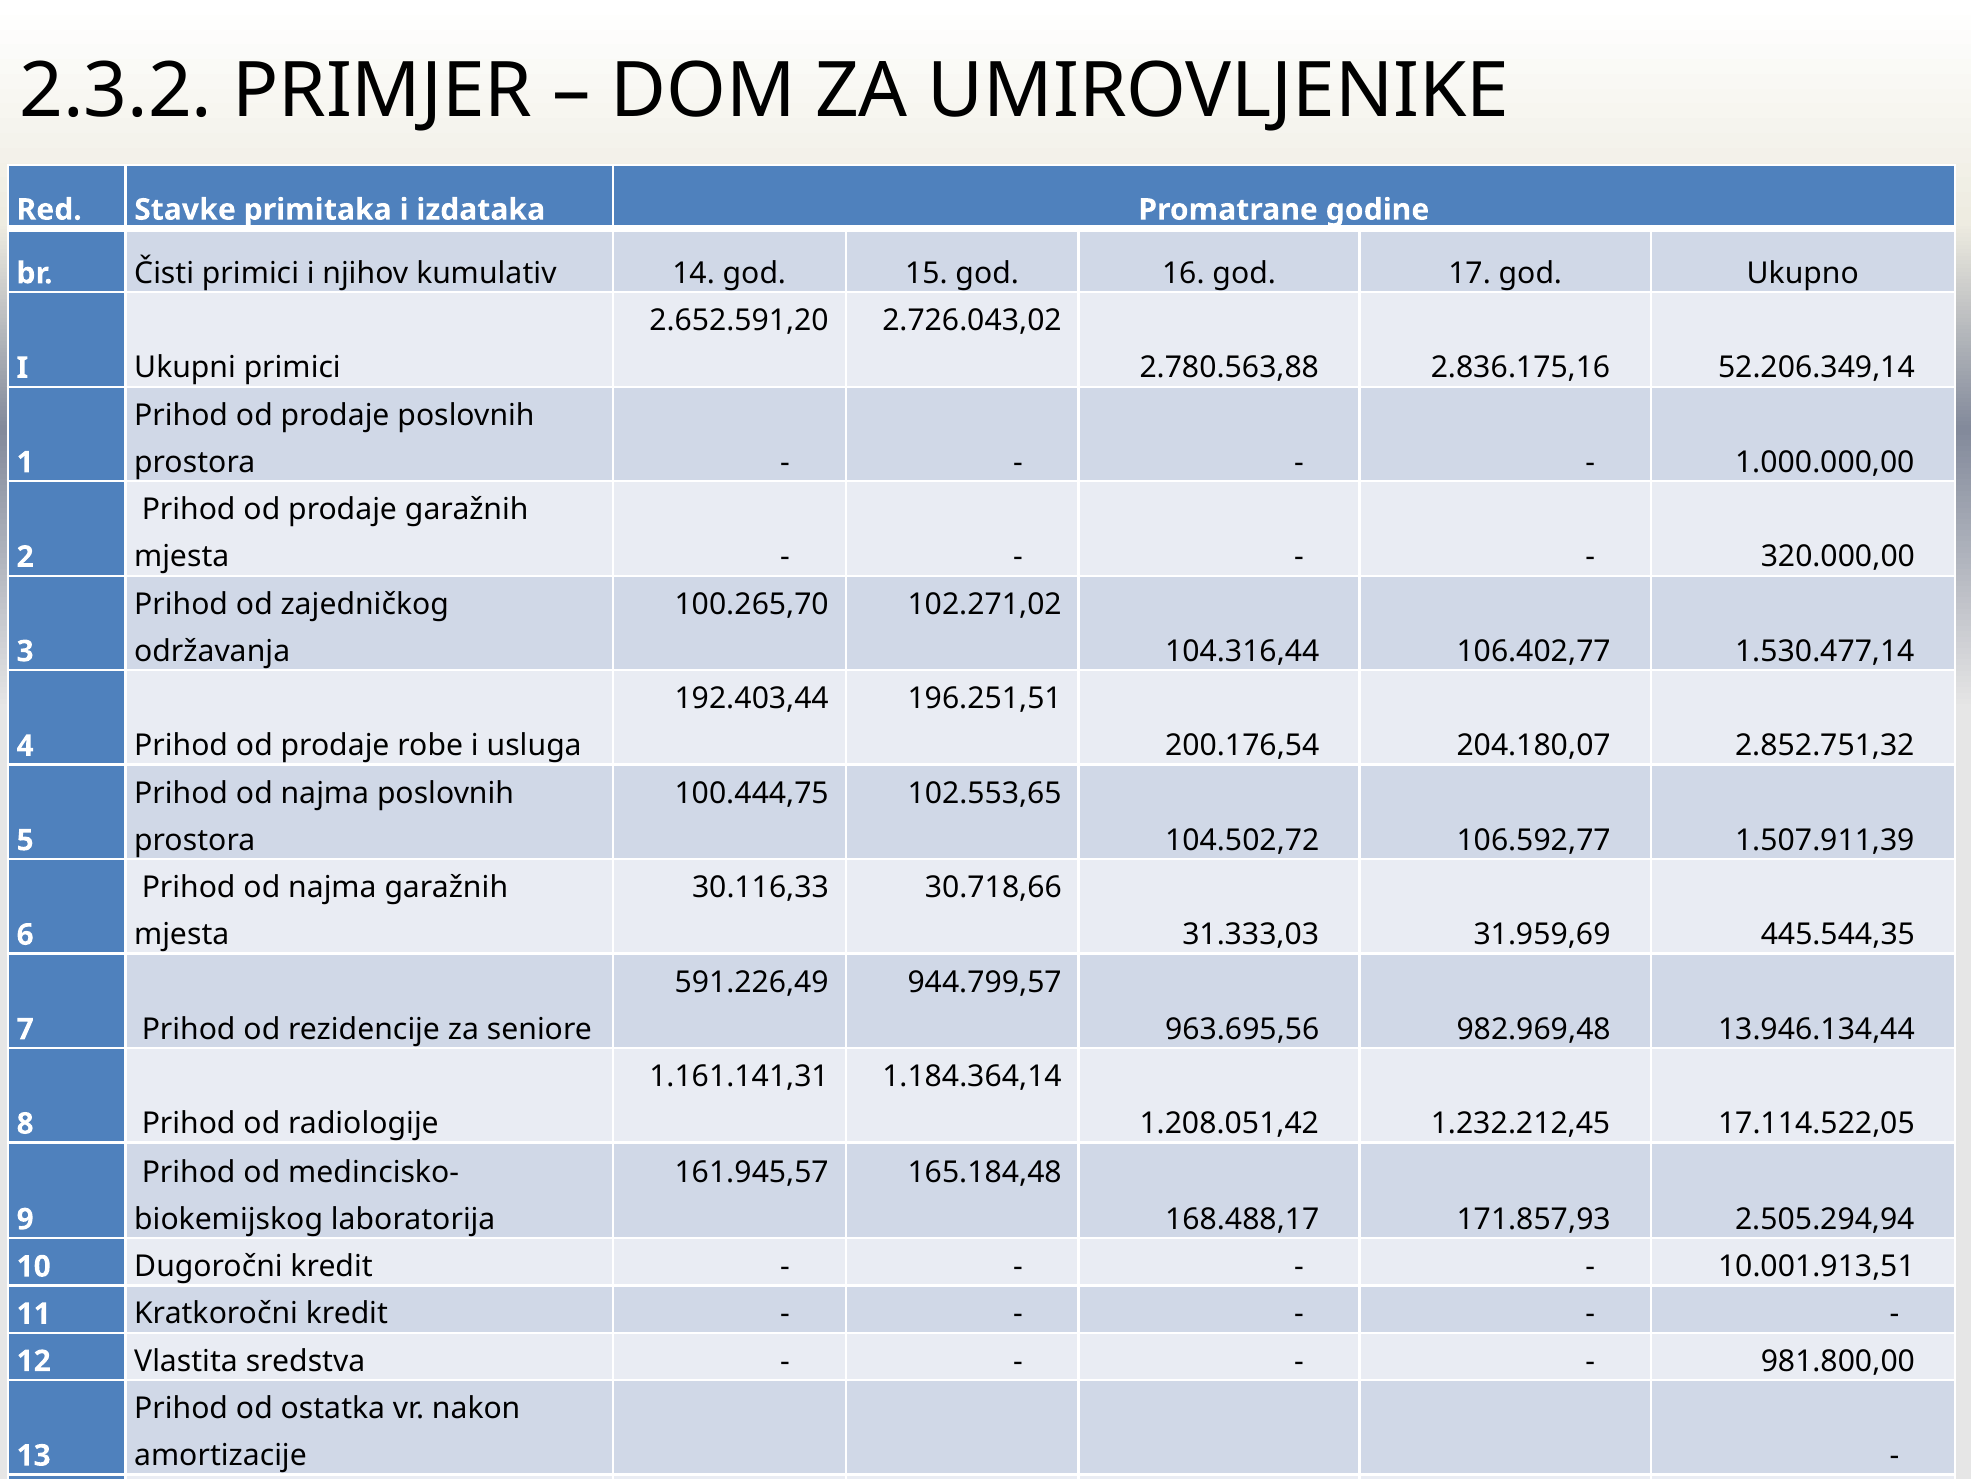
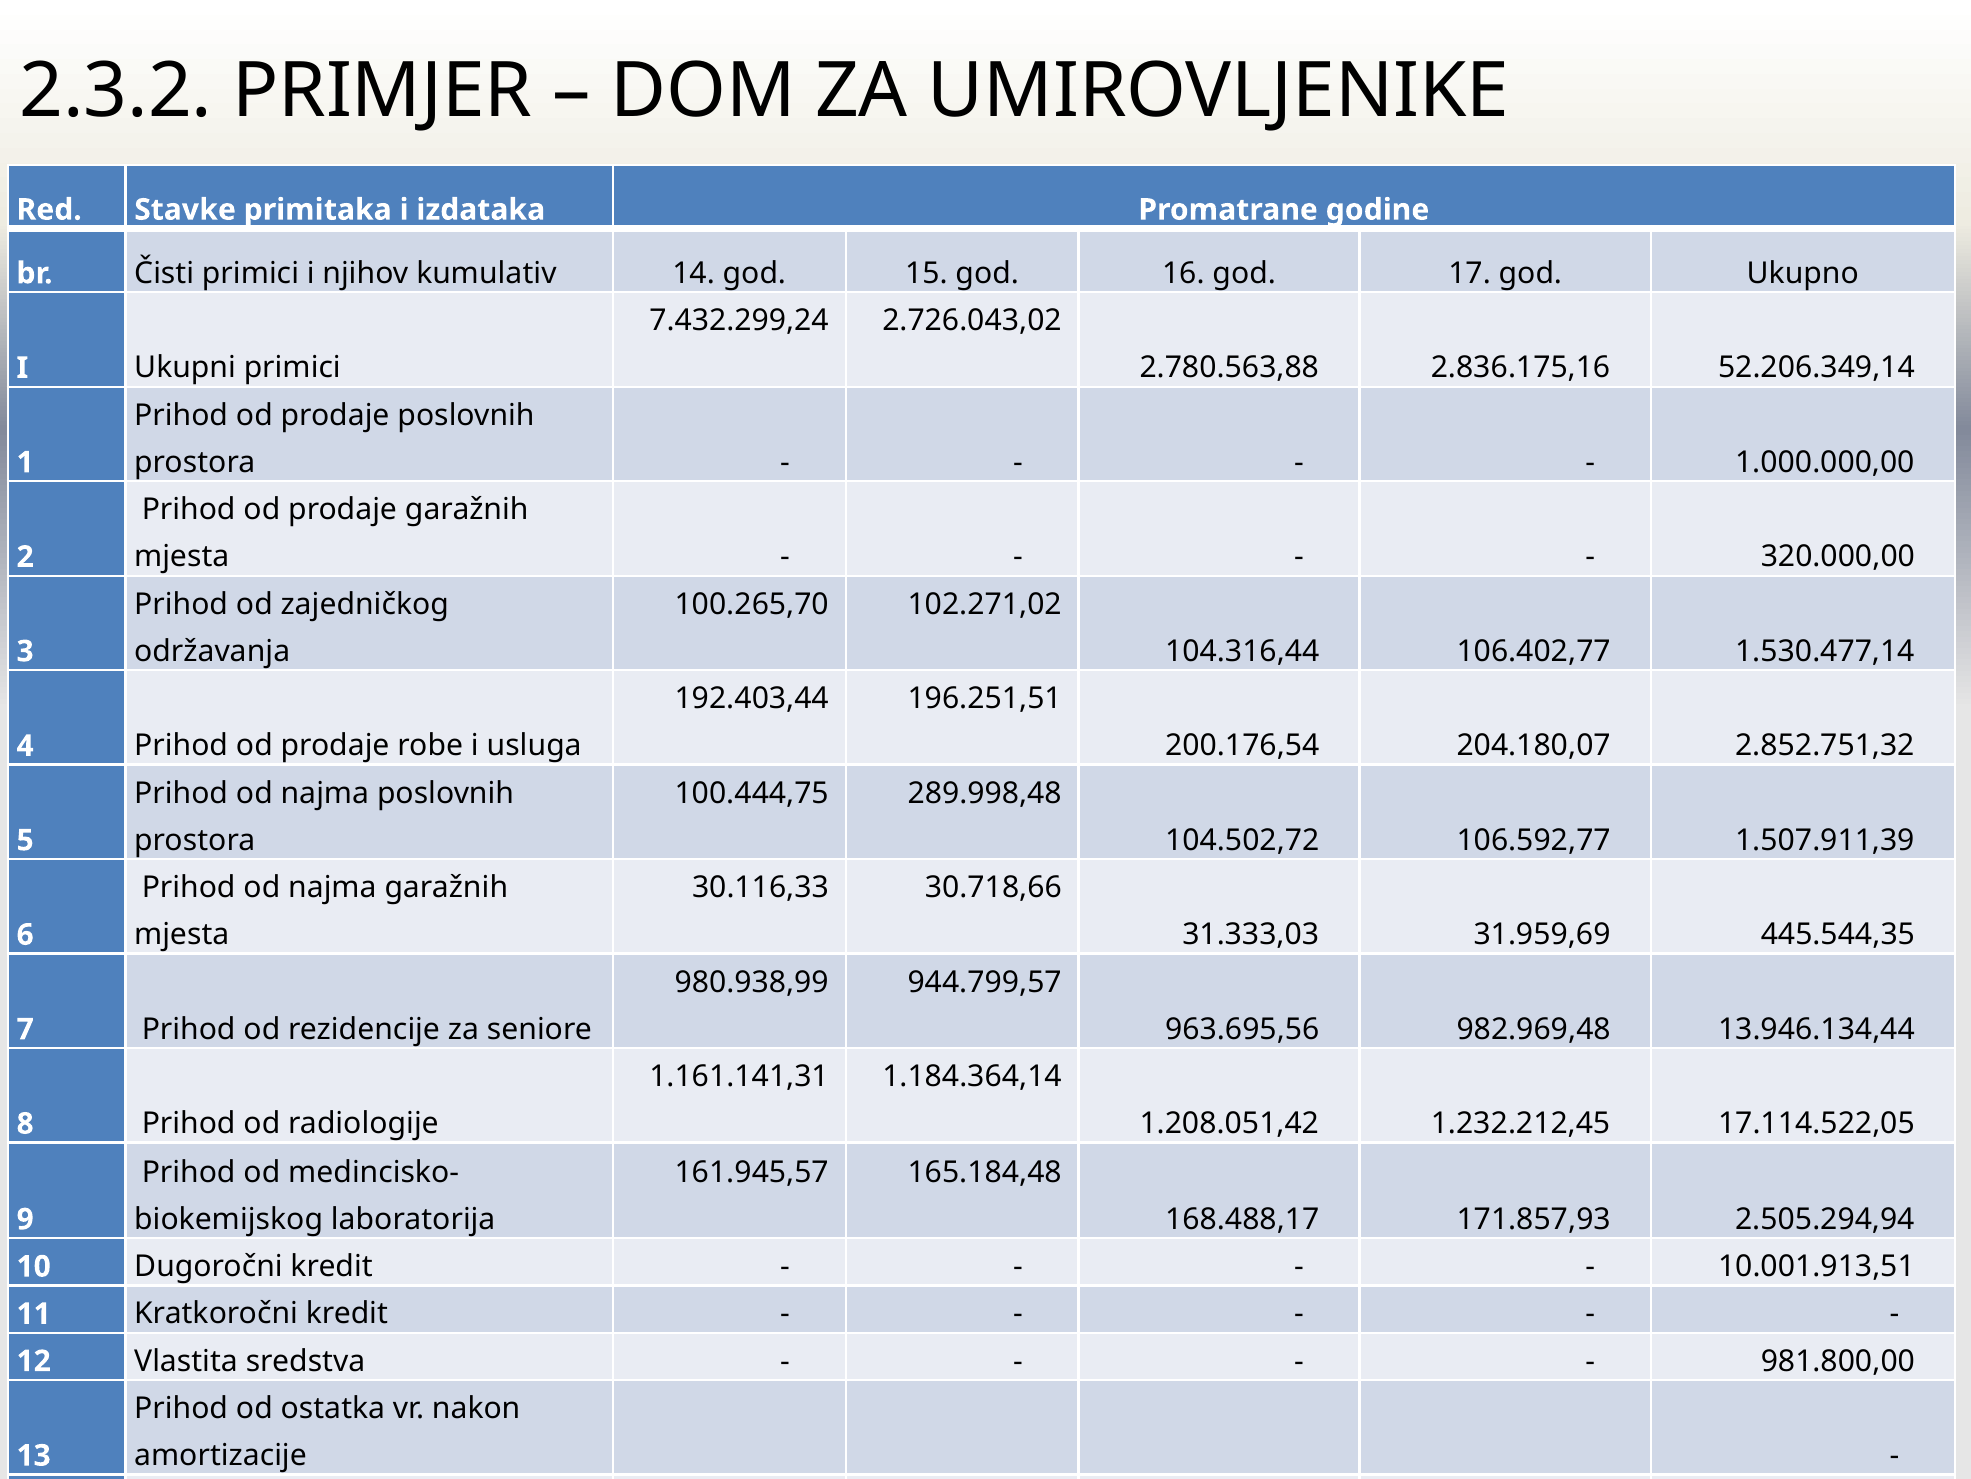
2.652.591,20: 2.652.591,20 -> 7.432.299,24
102.553,65: 102.553,65 -> 289.998,48
591.226,49: 591.226,49 -> 980.938,99
